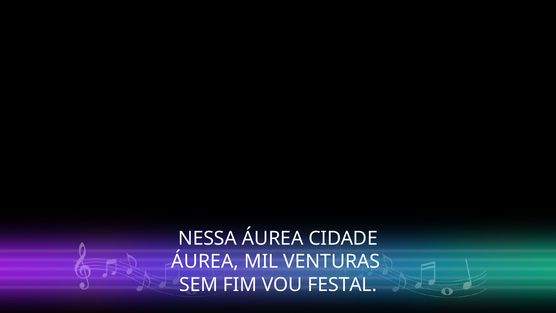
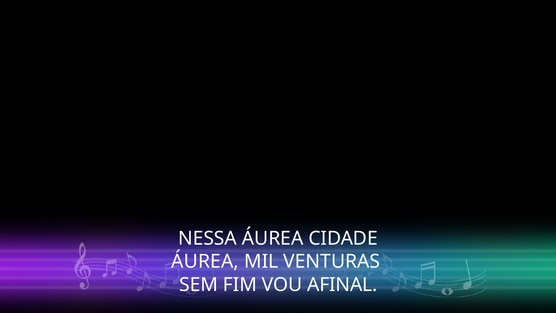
FESTAL: FESTAL -> AFINAL
